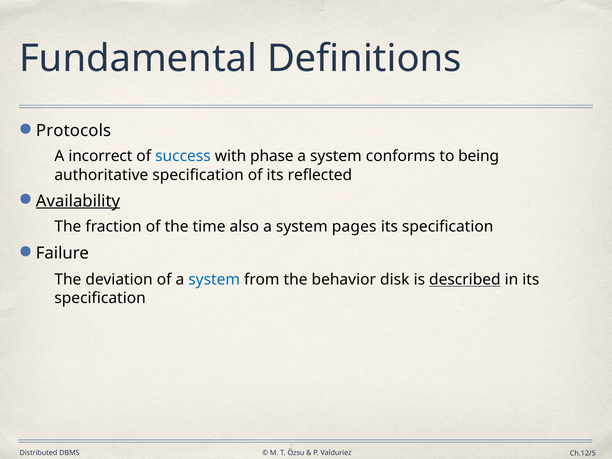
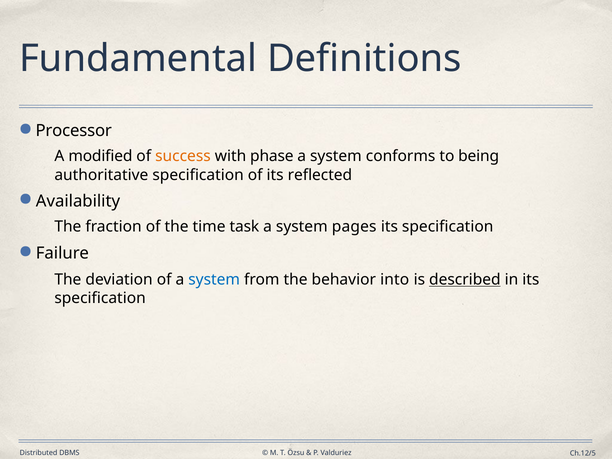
Protocols: Protocols -> Processor
incorrect: incorrect -> modified
success colour: blue -> orange
Availability underline: present -> none
also: also -> task
disk: disk -> into
